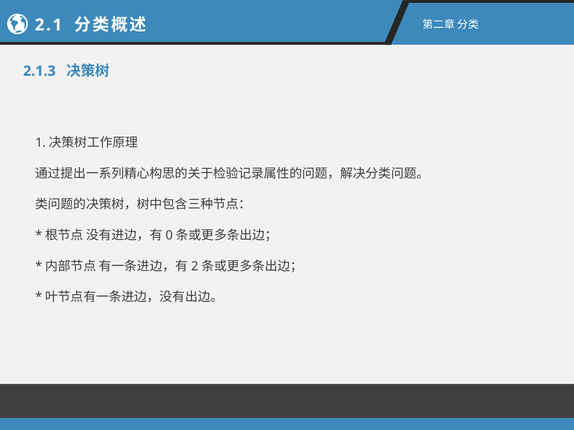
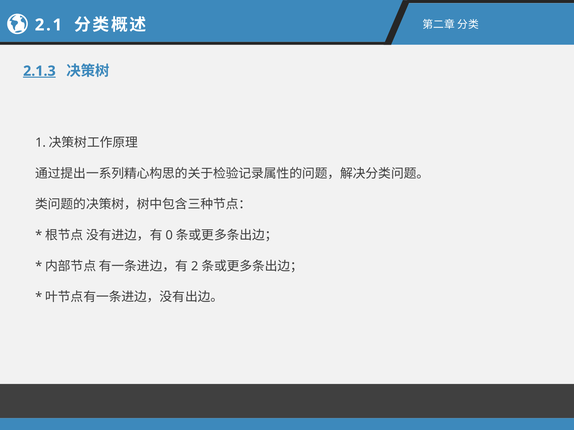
2.1.3 underline: none -> present
